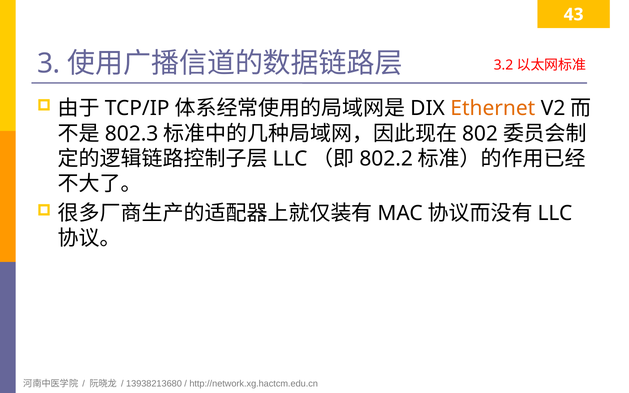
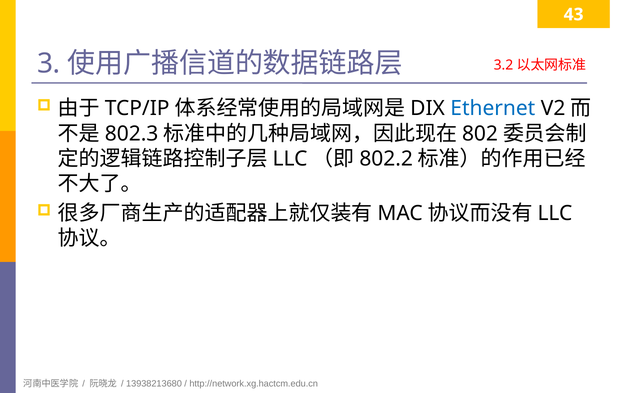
Ethernet colour: orange -> blue
